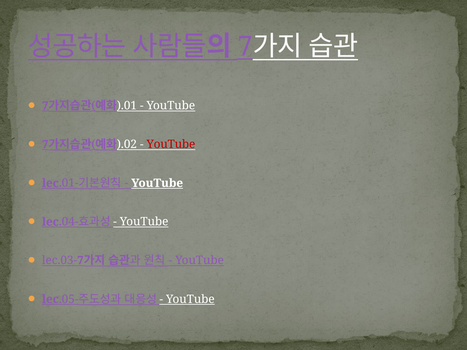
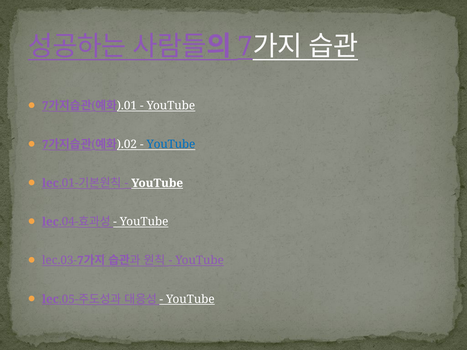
YouTube at (171, 145) colour: red -> blue
